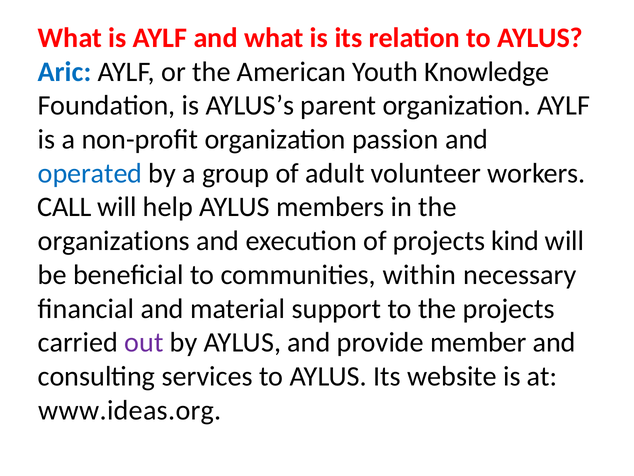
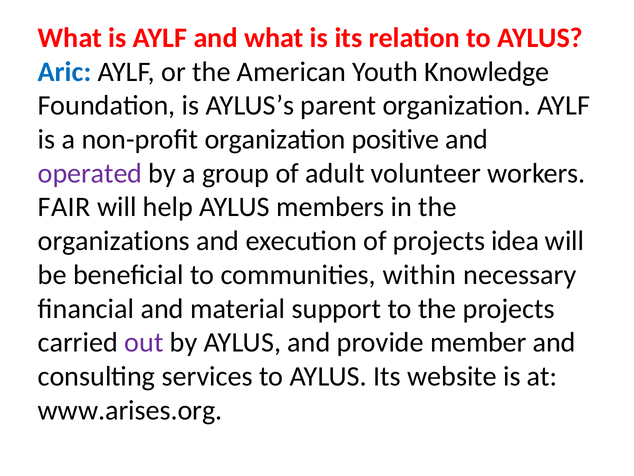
passion: passion -> positive
operated colour: blue -> purple
CALL: CALL -> FAIR
kind: kind -> idea
www.ideas.org: www.ideas.org -> www.arises.org
